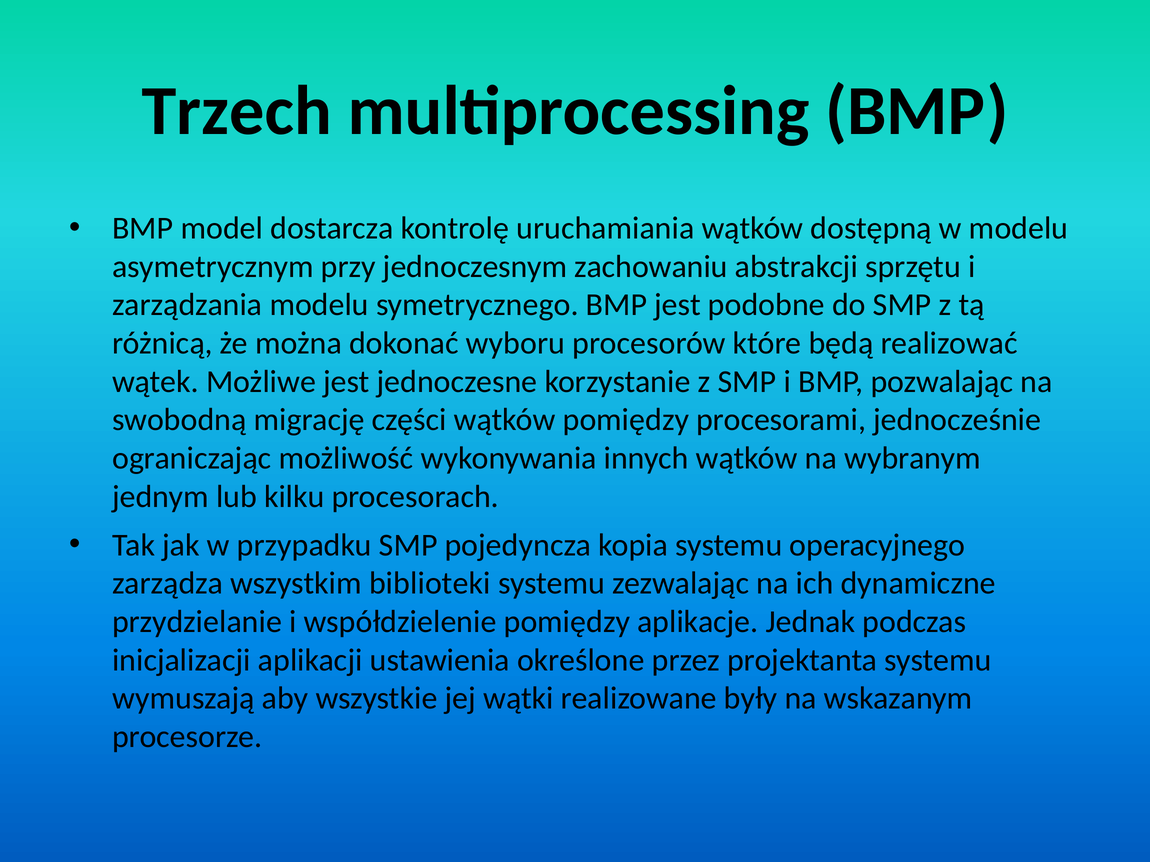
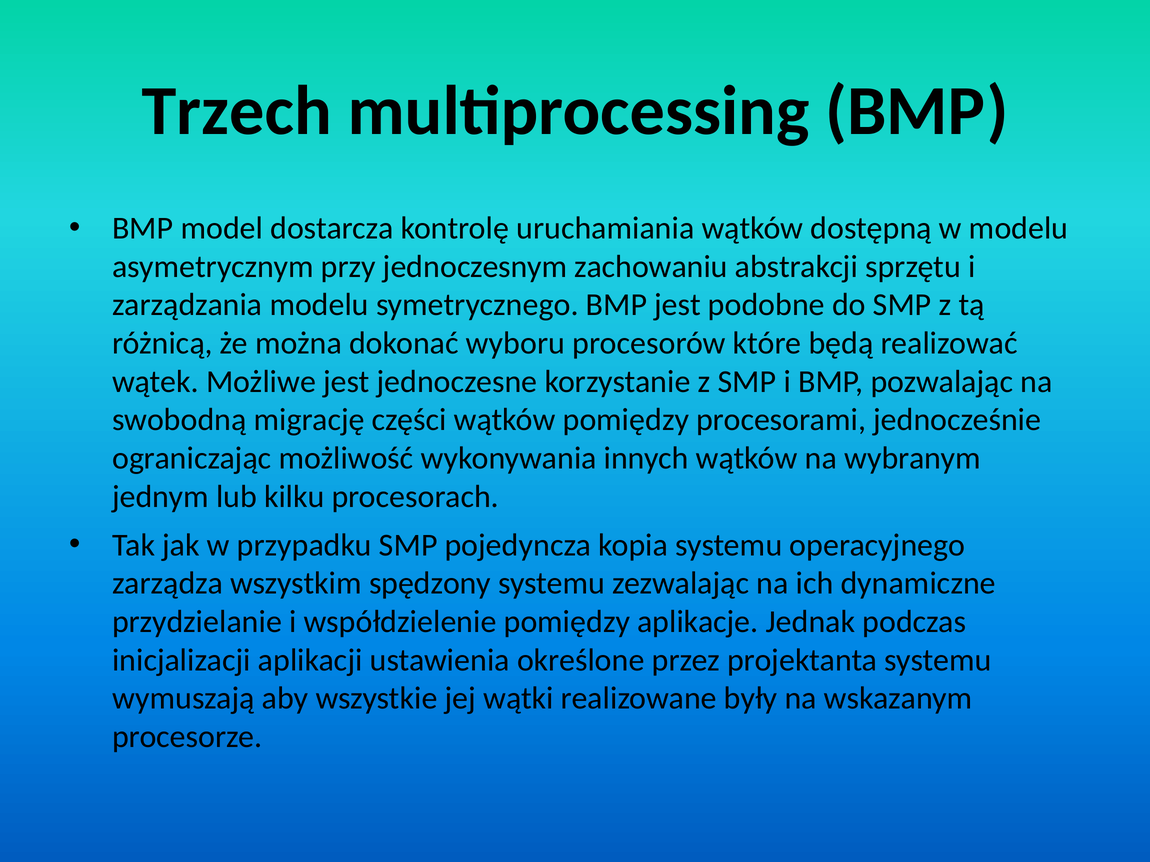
biblioteki: biblioteki -> spędzony
